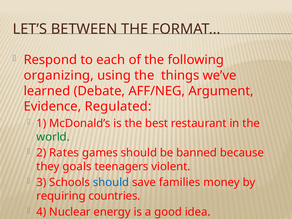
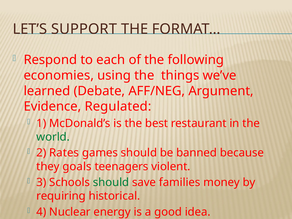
BETWEEN: BETWEEN -> SUPPORT
organizing: organizing -> economies
should at (111, 182) colour: blue -> green
countries: countries -> historical
